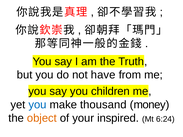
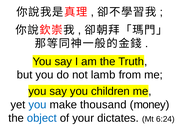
have: have -> lamb
object colour: orange -> blue
inspired: inspired -> dictates
